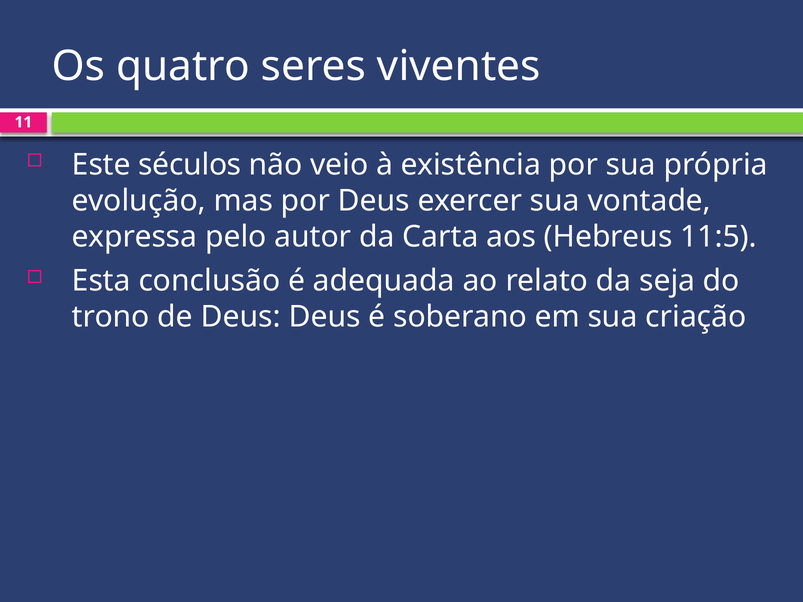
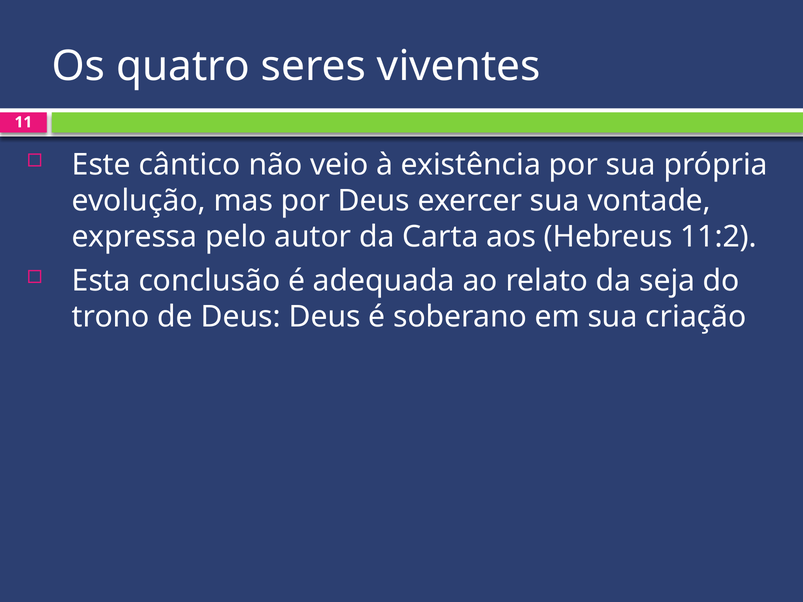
séculos: séculos -> cântico
11:5: 11:5 -> 11:2
